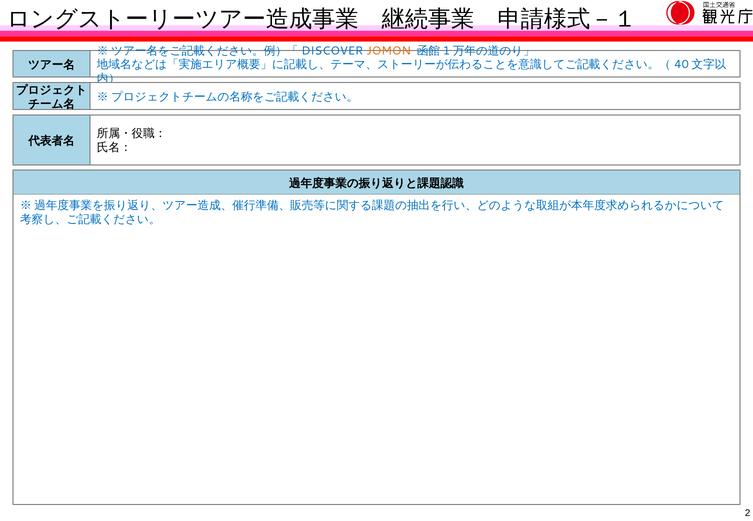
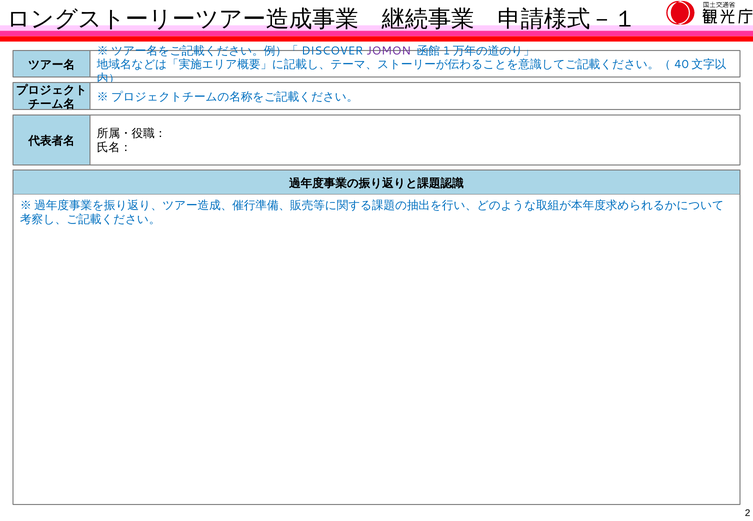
JOMON colour: orange -> purple
